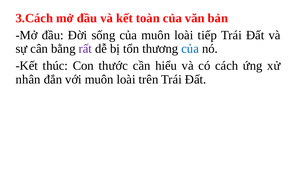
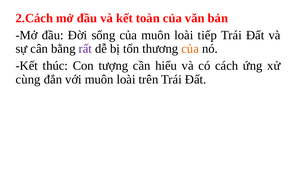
3.Cách: 3.Cách -> 2.Cách
của at (190, 49) colour: blue -> orange
thước: thước -> tượng
nhân: nhân -> cùng
